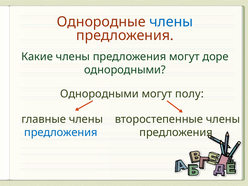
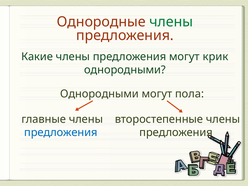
члены at (171, 22) colour: blue -> green
доре: доре -> крик
полу: полу -> пола
